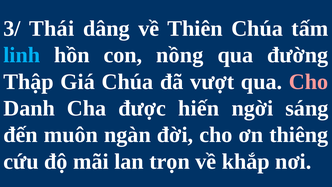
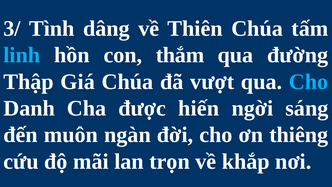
Thái: Thái -> Tình
nồng: nồng -> thắm
Cho at (309, 82) colour: pink -> light blue
